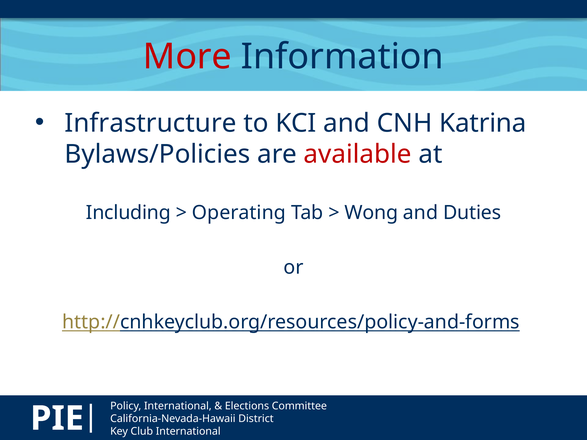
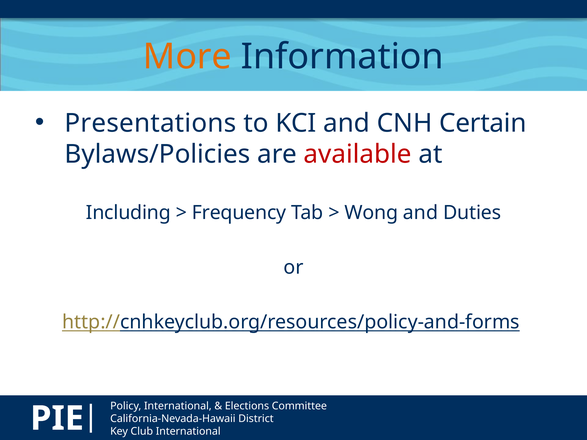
More colour: red -> orange
Infrastructure: Infrastructure -> Presentations
Katrina: Katrina -> Certain
Operating: Operating -> Frequency
